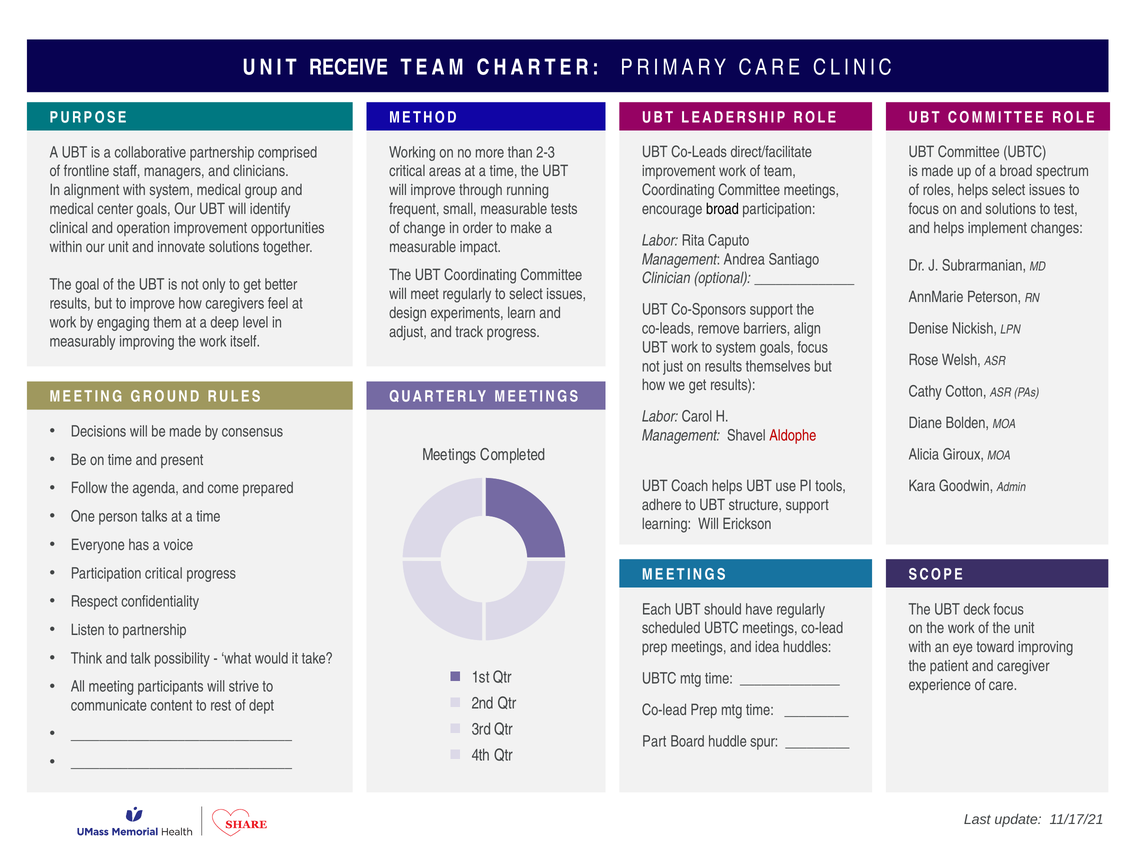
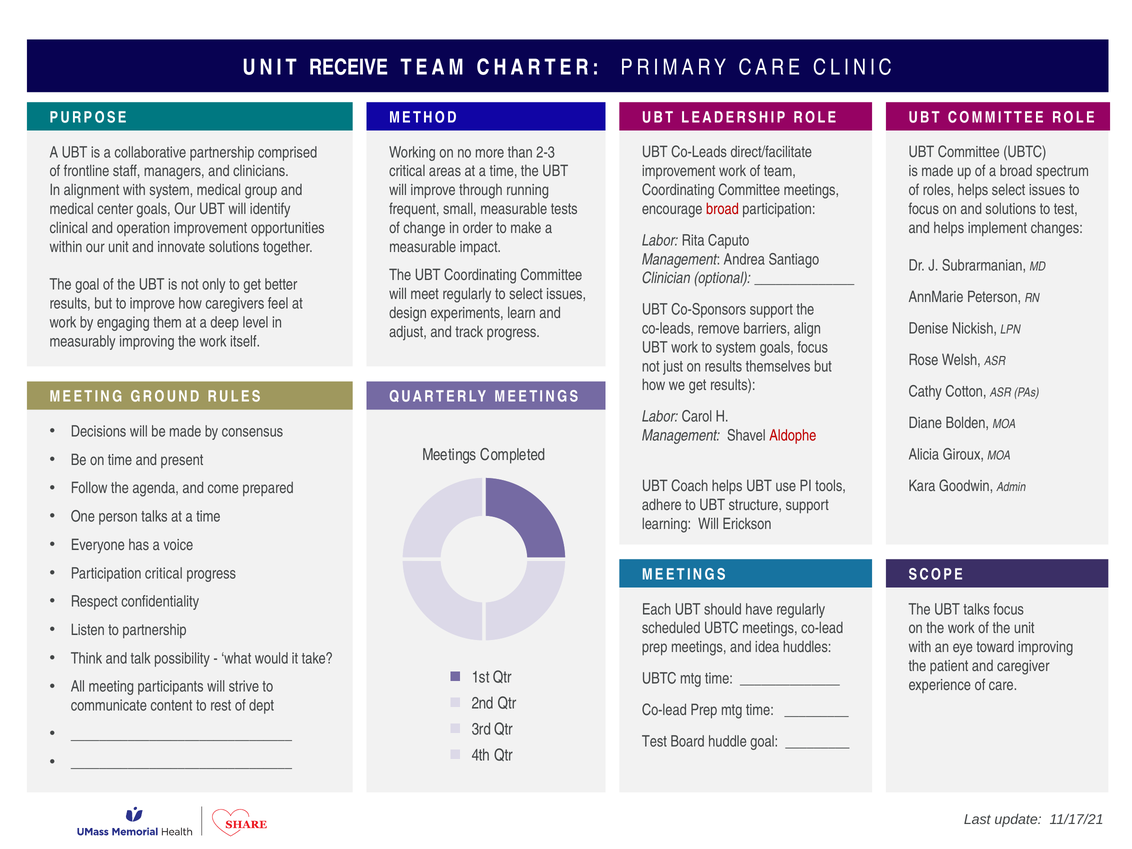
broad at (722, 209) colour: black -> red
UBT deck: deck -> talks
Part at (654, 742): Part -> Test
huddle spur: spur -> goal
